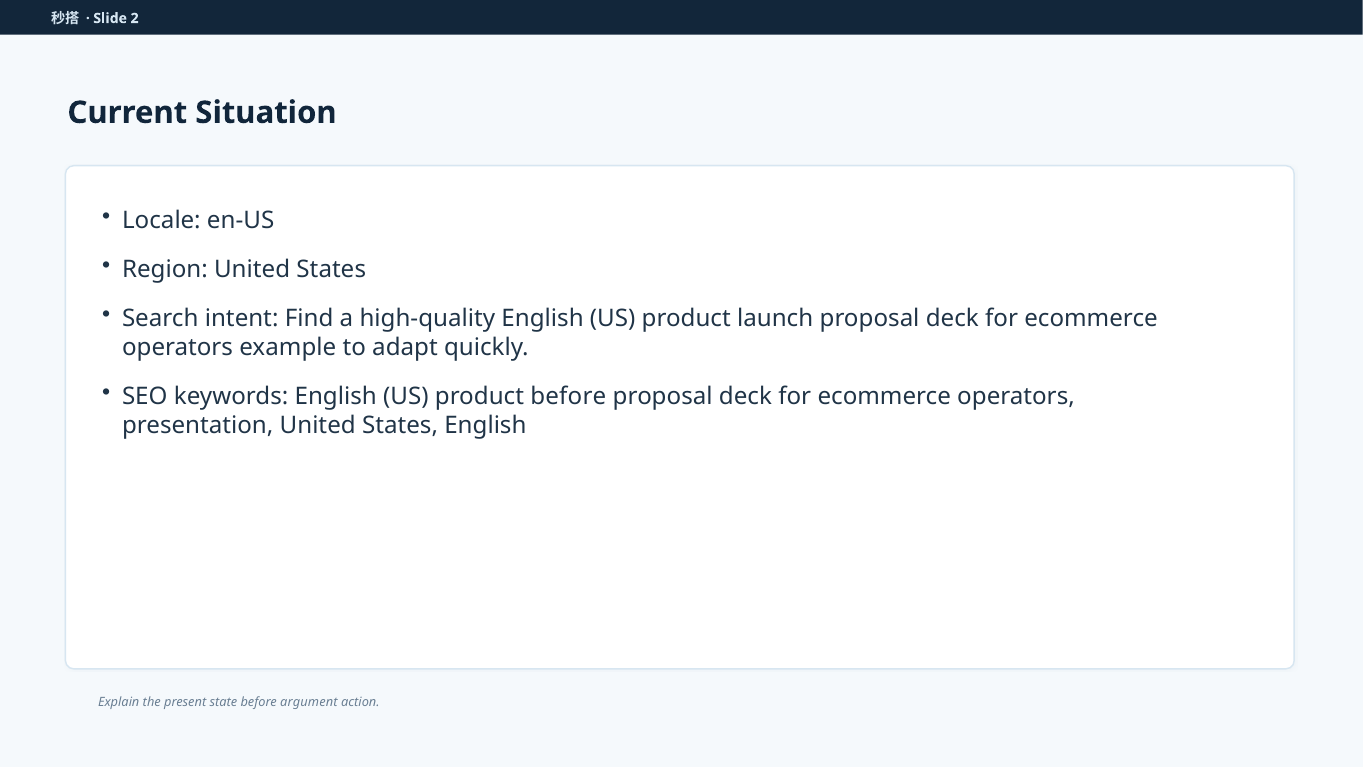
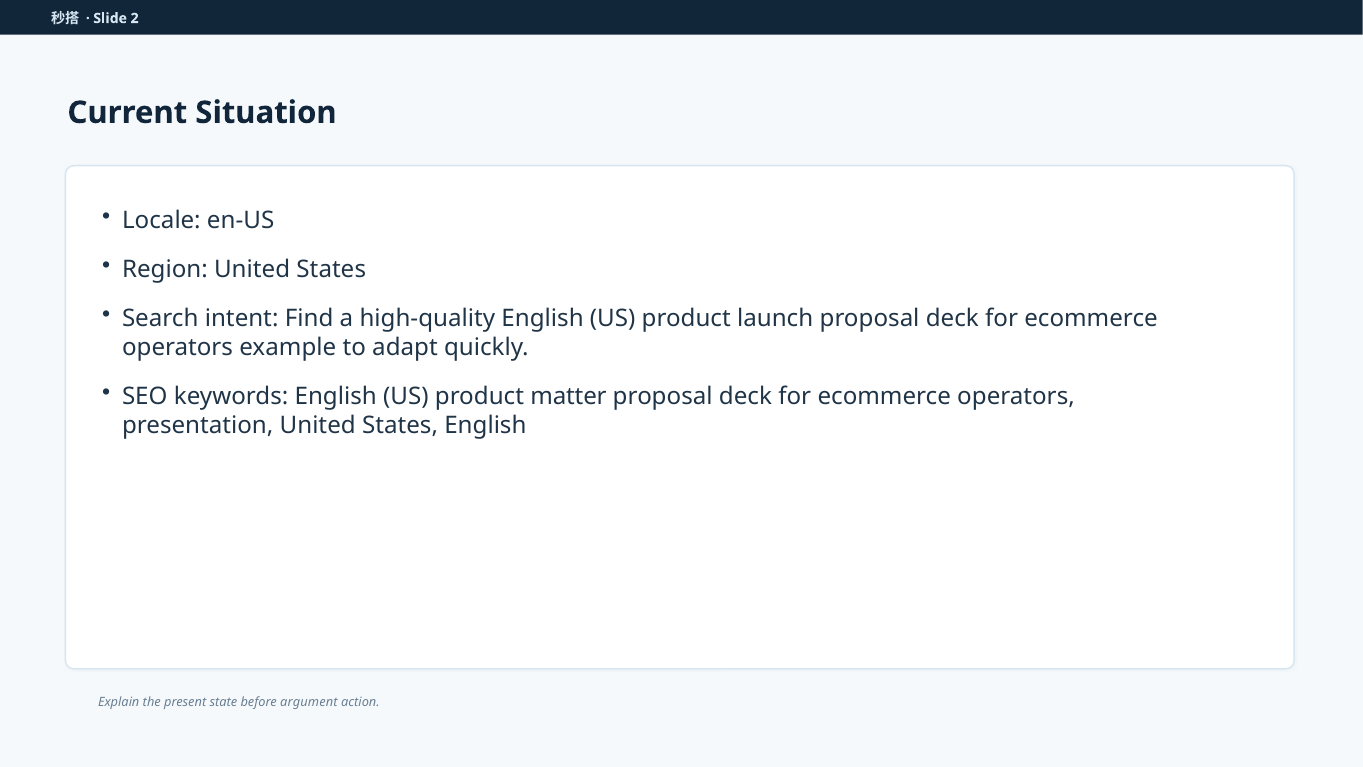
product before: before -> matter
